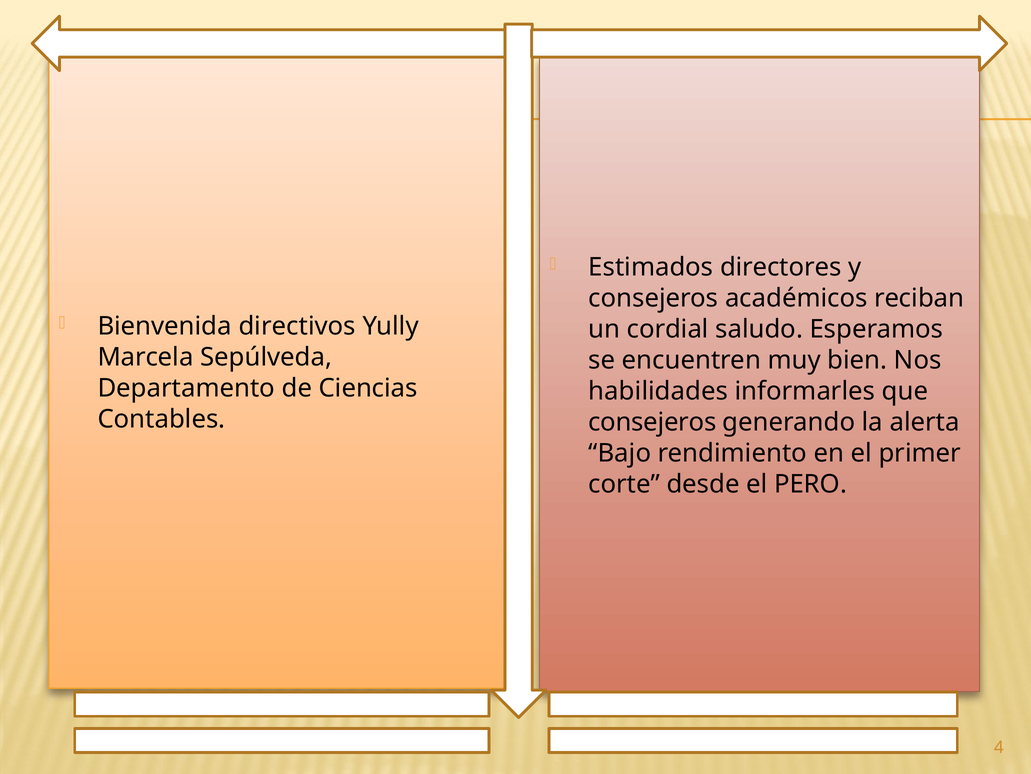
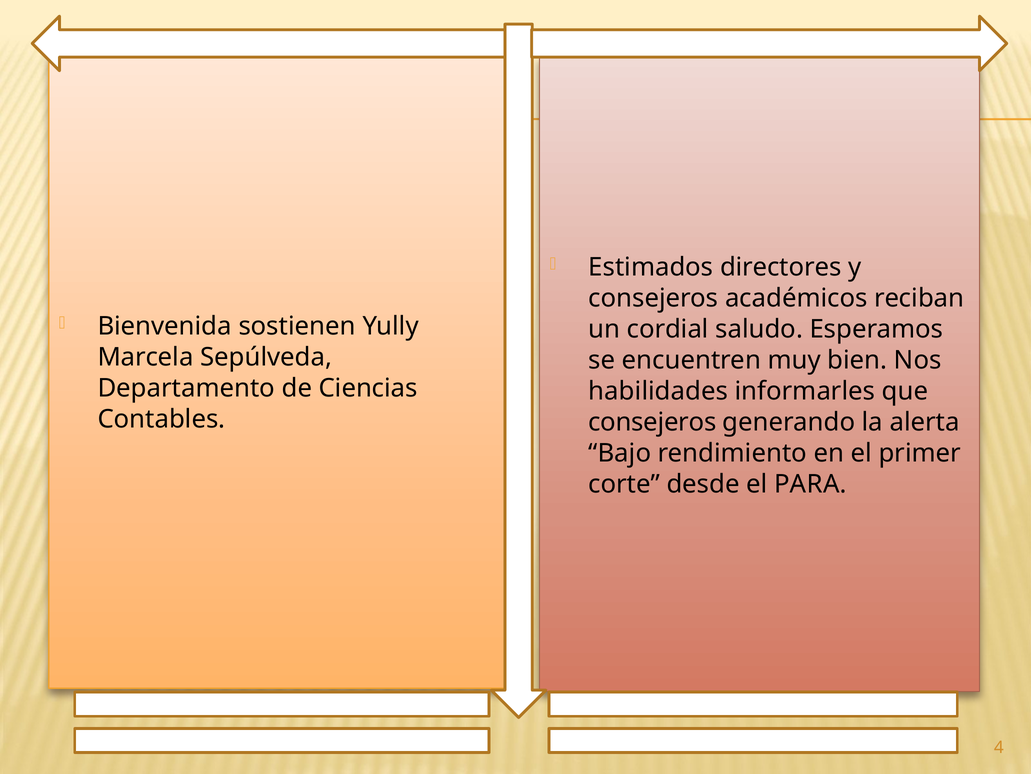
directivos: directivos -> sostienen
PERO: PERO -> PARA
